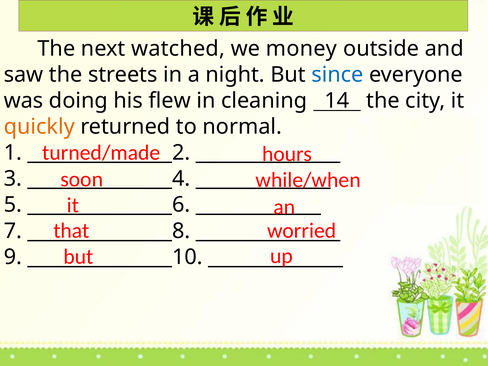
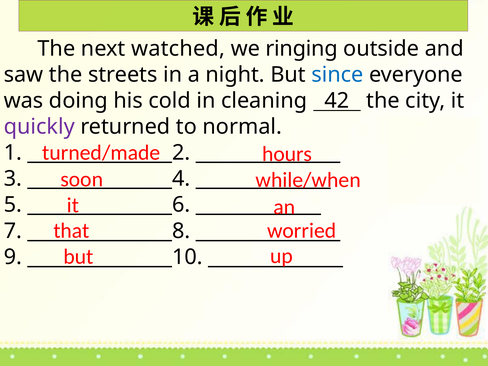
money: money -> ringing
flew: flew -> cold
14: 14 -> 42
quickly colour: orange -> purple
